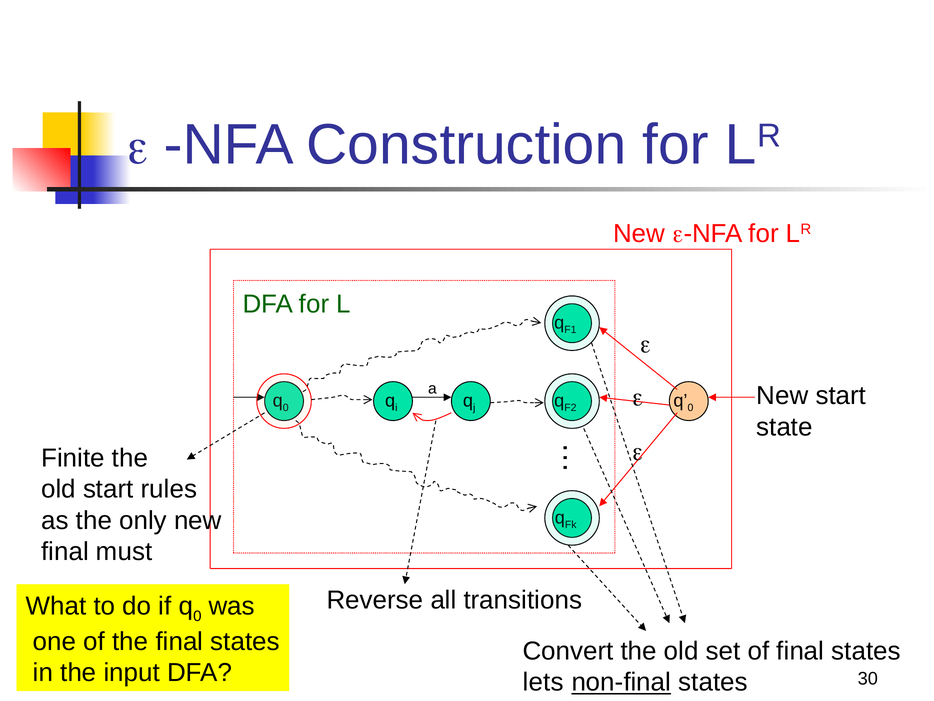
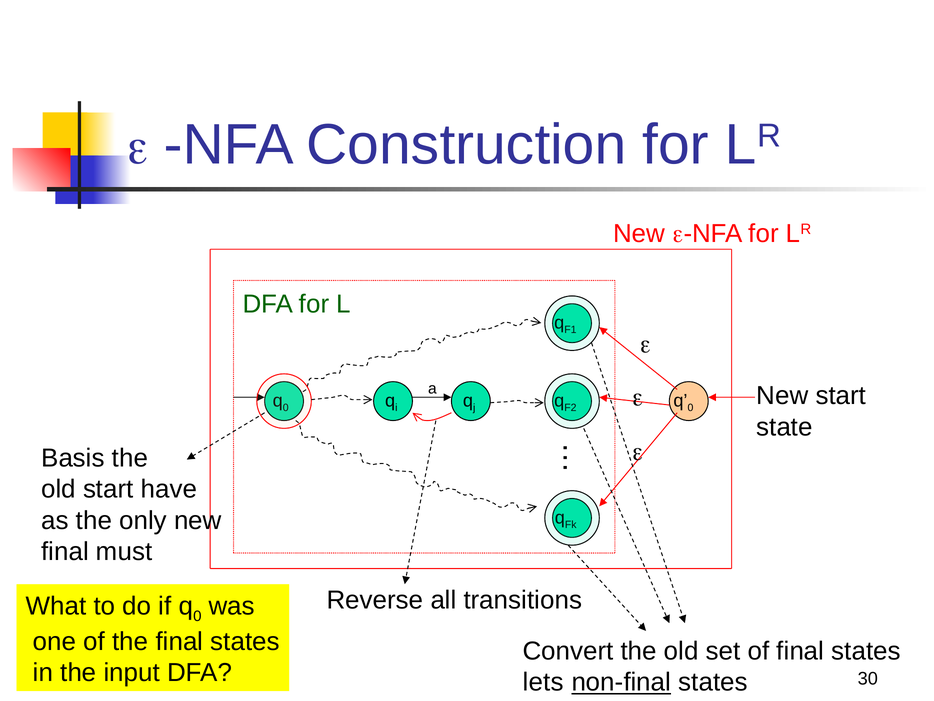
Finite: Finite -> Basis
rules: rules -> have
